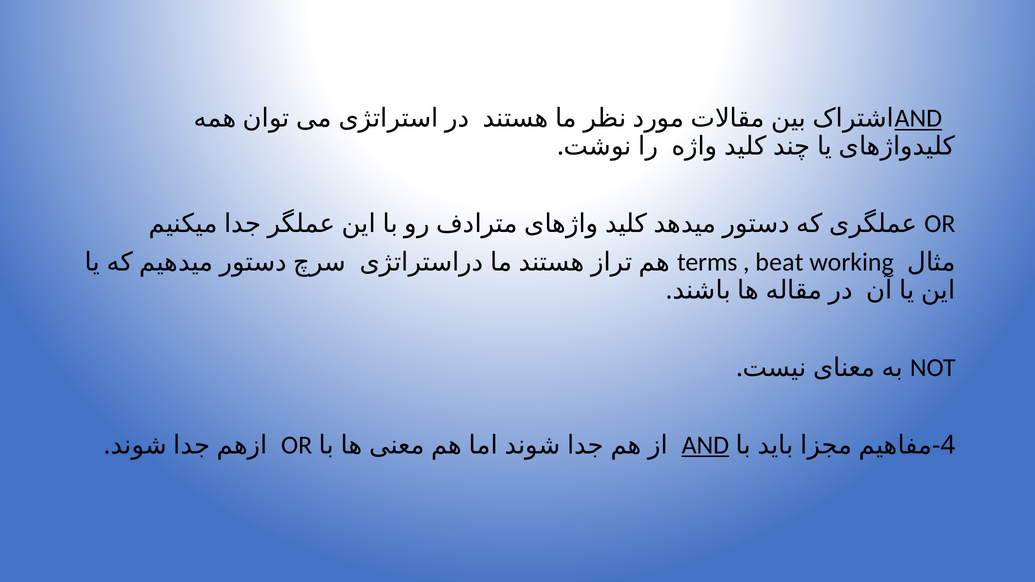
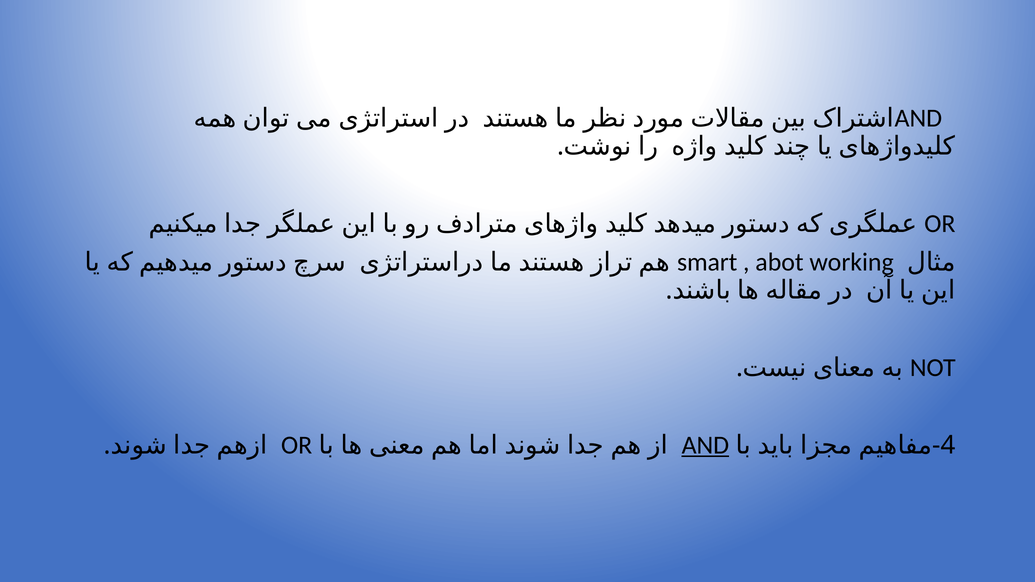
AND at (918, 118) underline: present -> none
terms: terms -> smart
beat: beat -> abot
